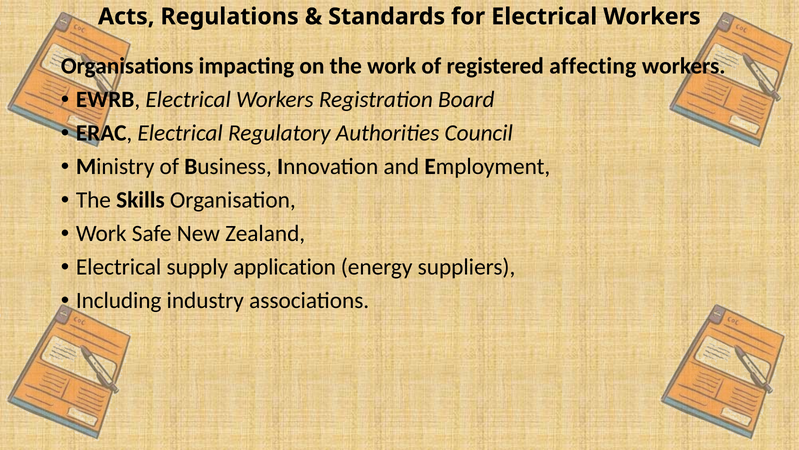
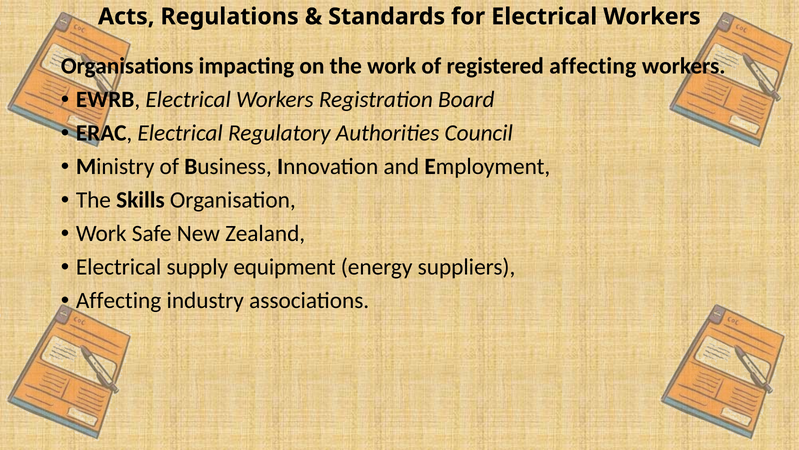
application: application -> equipment
Including at (119, 300): Including -> Affecting
